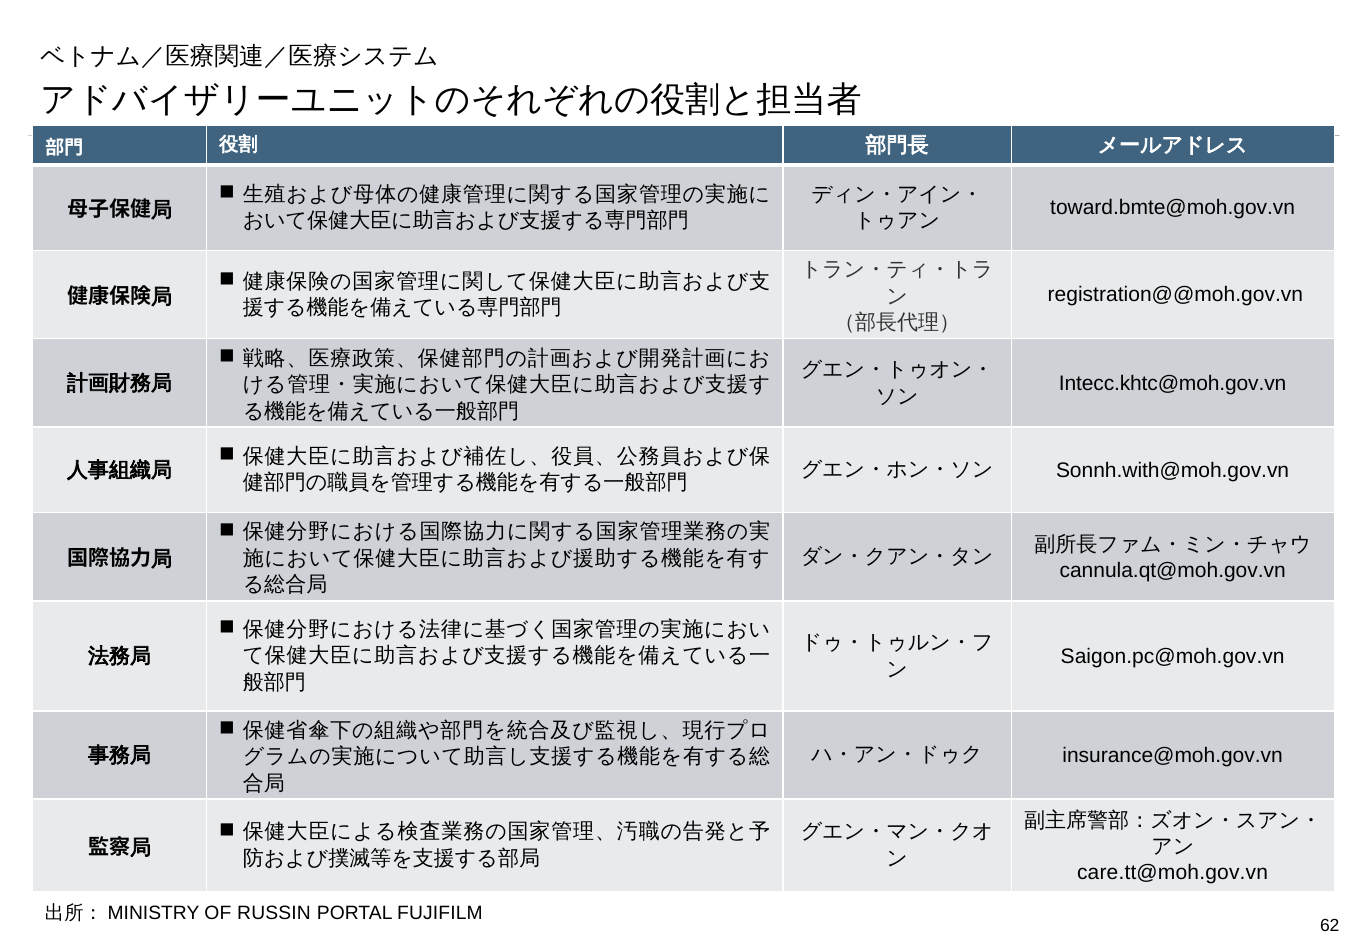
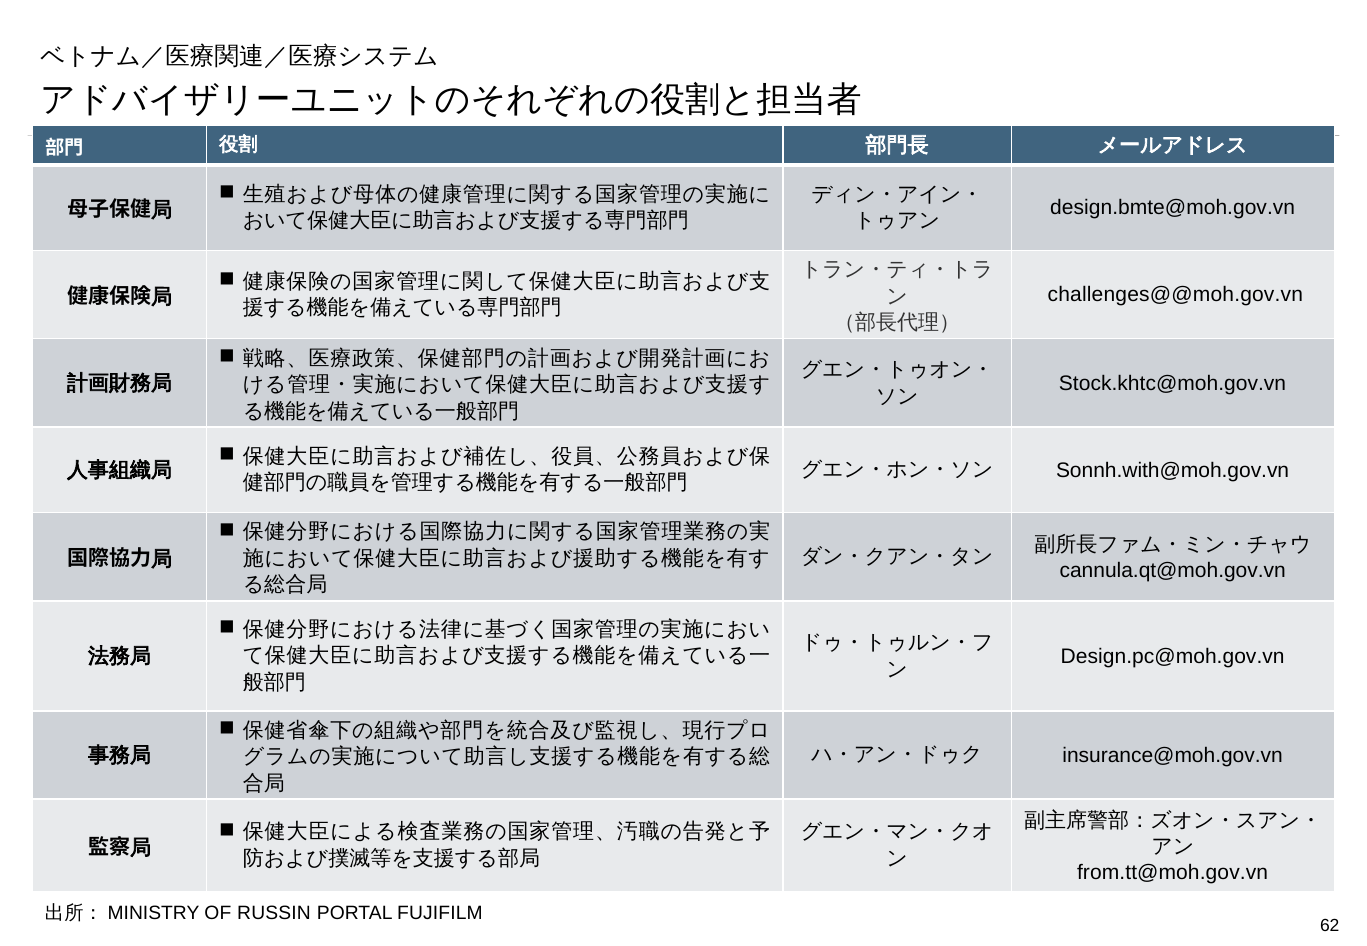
toward.bmte@moh.gov.vn: toward.bmte@moh.gov.vn -> design.bmte@moh.gov.vn
registration@@moh.gov.vn: registration@@moh.gov.vn -> challenges@@moh.gov.vn
Intecc.khtc@moh.gov.vn: Intecc.khtc@moh.gov.vn -> Stock.khtc@moh.gov.vn
Saigon.pc@moh.gov.vn: Saigon.pc@moh.gov.vn -> Design.pc@moh.gov.vn
care.tt@moh.gov.vn: care.tt@moh.gov.vn -> from.tt@moh.gov.vn
